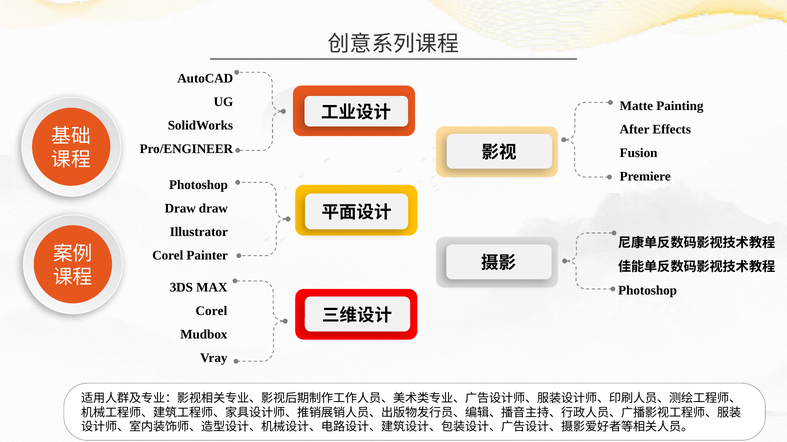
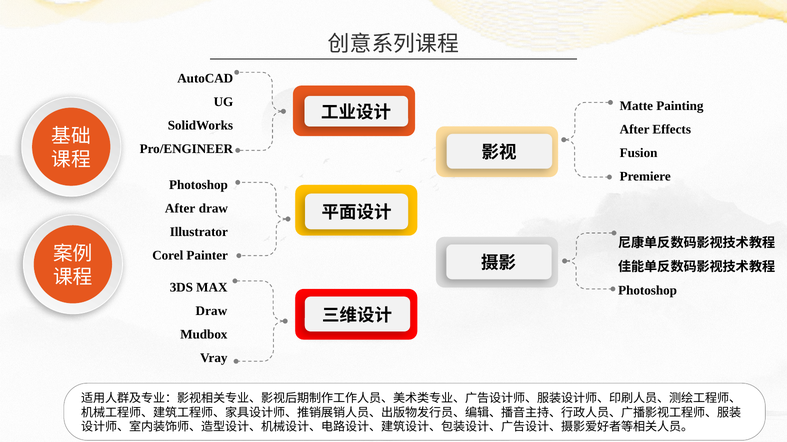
Draw at (180, 209): Draw -> After
Corel at (211, 311): Corel -> Draw
